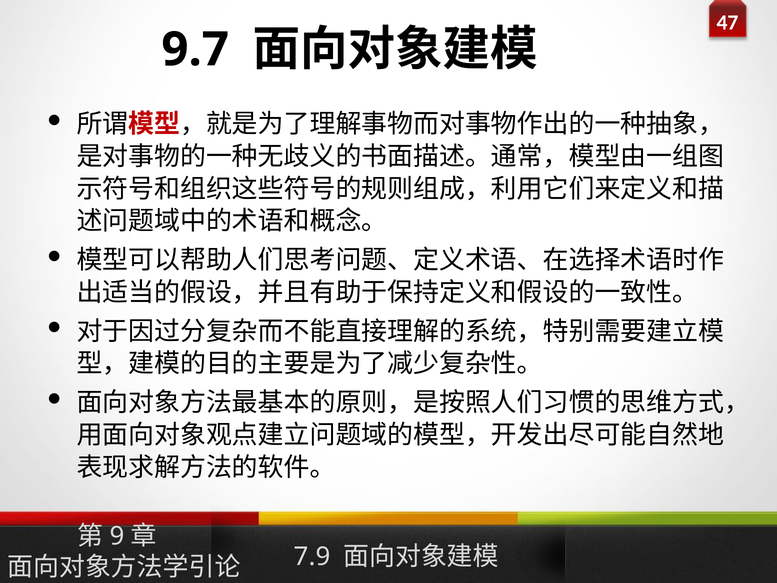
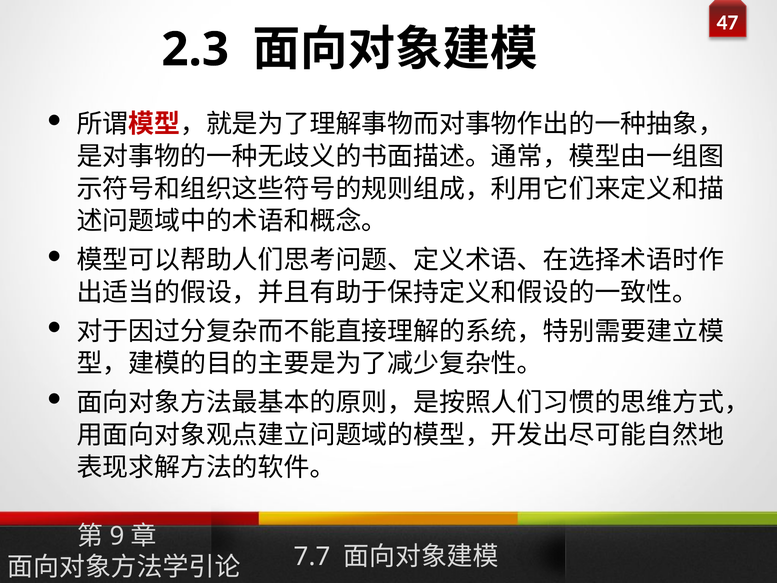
9.7: 9.7 -> 2.3
7.9: 7.9 -> 7.7
